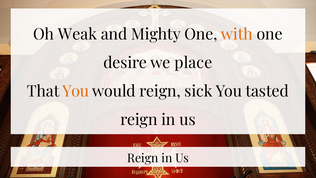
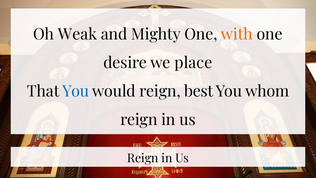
You at (76, 91) colour: orange -> blue
sick: sick -> best
tasted: tasted -> whom
